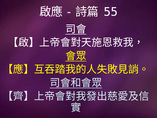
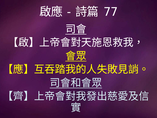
55: 55 -> 77
